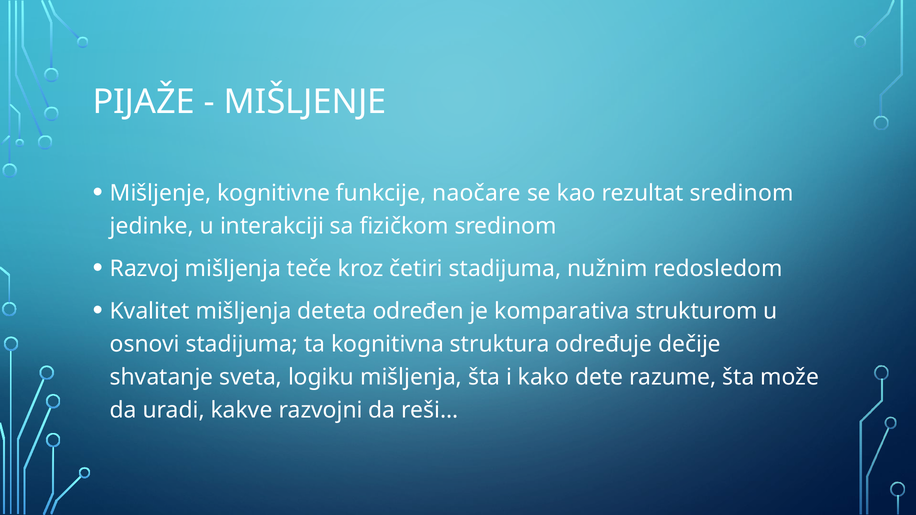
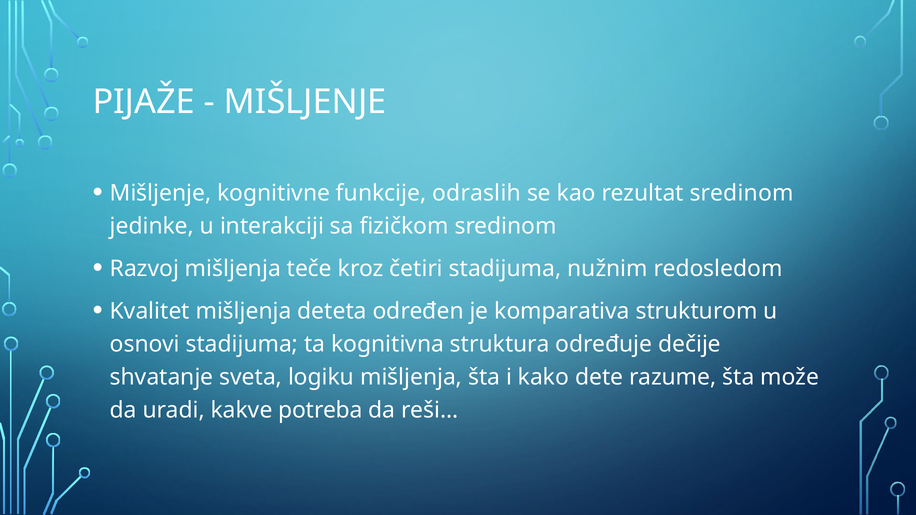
naočare: naočare -> odraslih
razvojni: razvojni -> potreba
